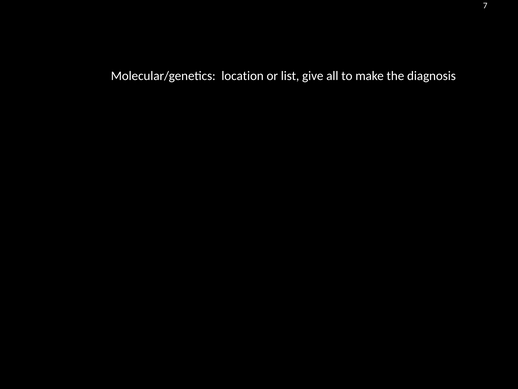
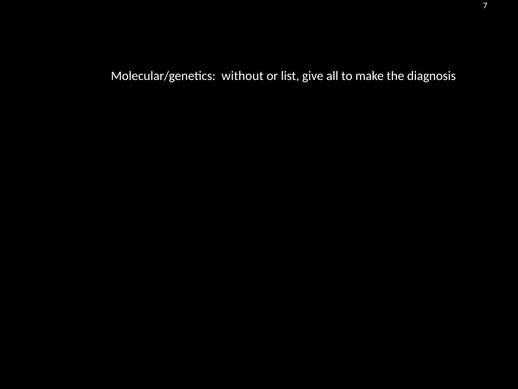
location: location -> without
